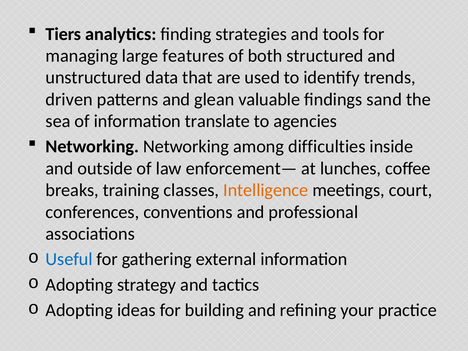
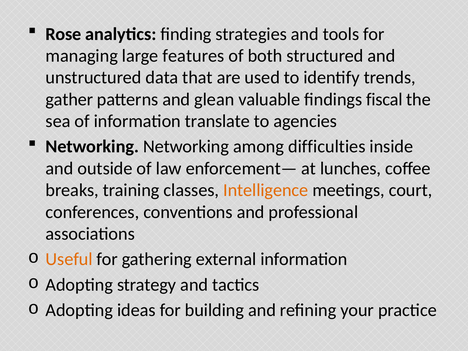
Tiers: Tiers -> Rose
driven: driven -> gather
sand: sand -> fiscal
Useful colour: blue -> orange
